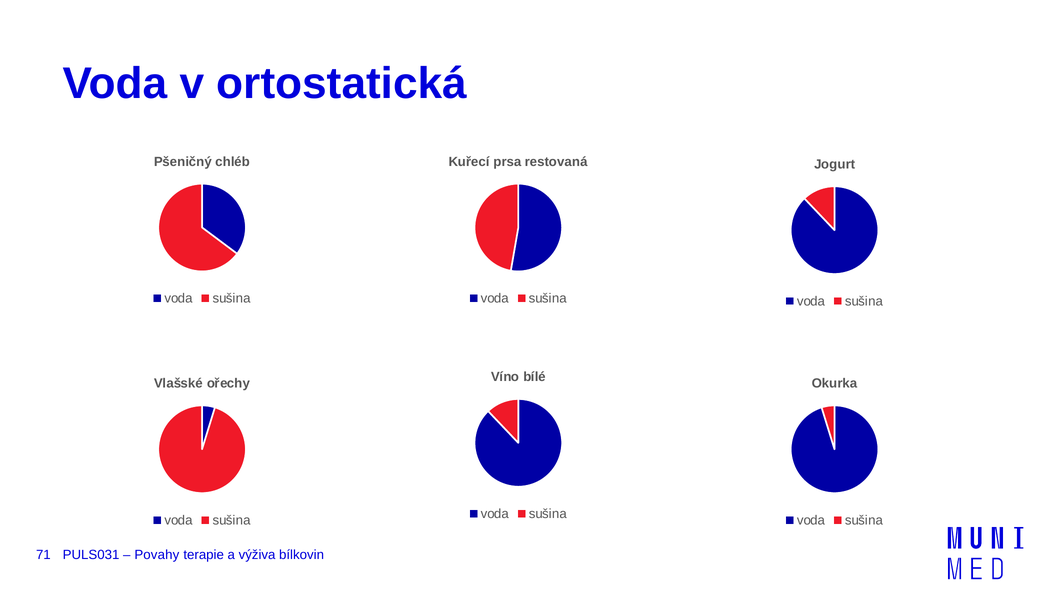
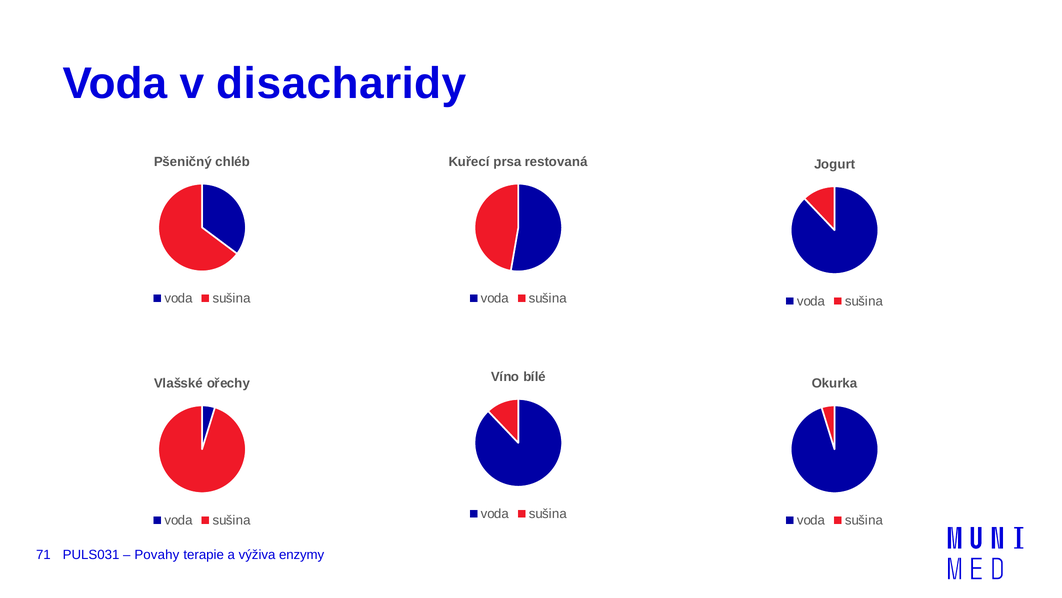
ortostatická: ortostatická -> disacharidy
bílkovin: bílkovin -> enzymy
